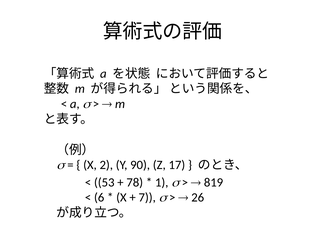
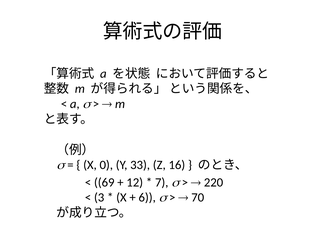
2: 2 -> 0
90: 90 -> 33
17: 17 -> 16
53: 53 -> 69
78: 78 -> 12
1: 1 -> 7
819: 819 -> 220
6: 6 -> 3
7: 7 -> 6
26: 26 -> 70
